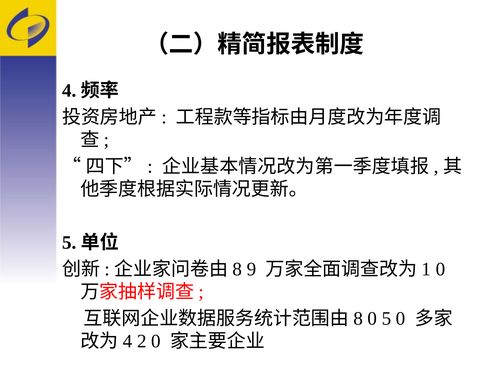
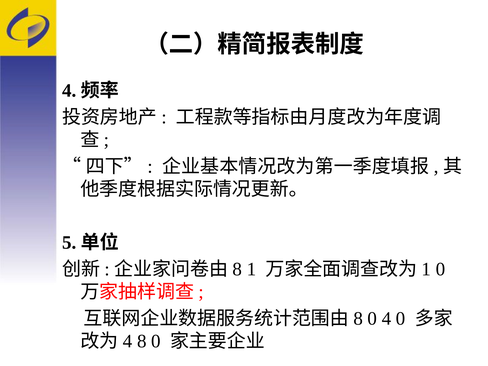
8 9: 9 -> 1
0 5: 5 -> 4
2 at (142, 341): 2 -> 8
